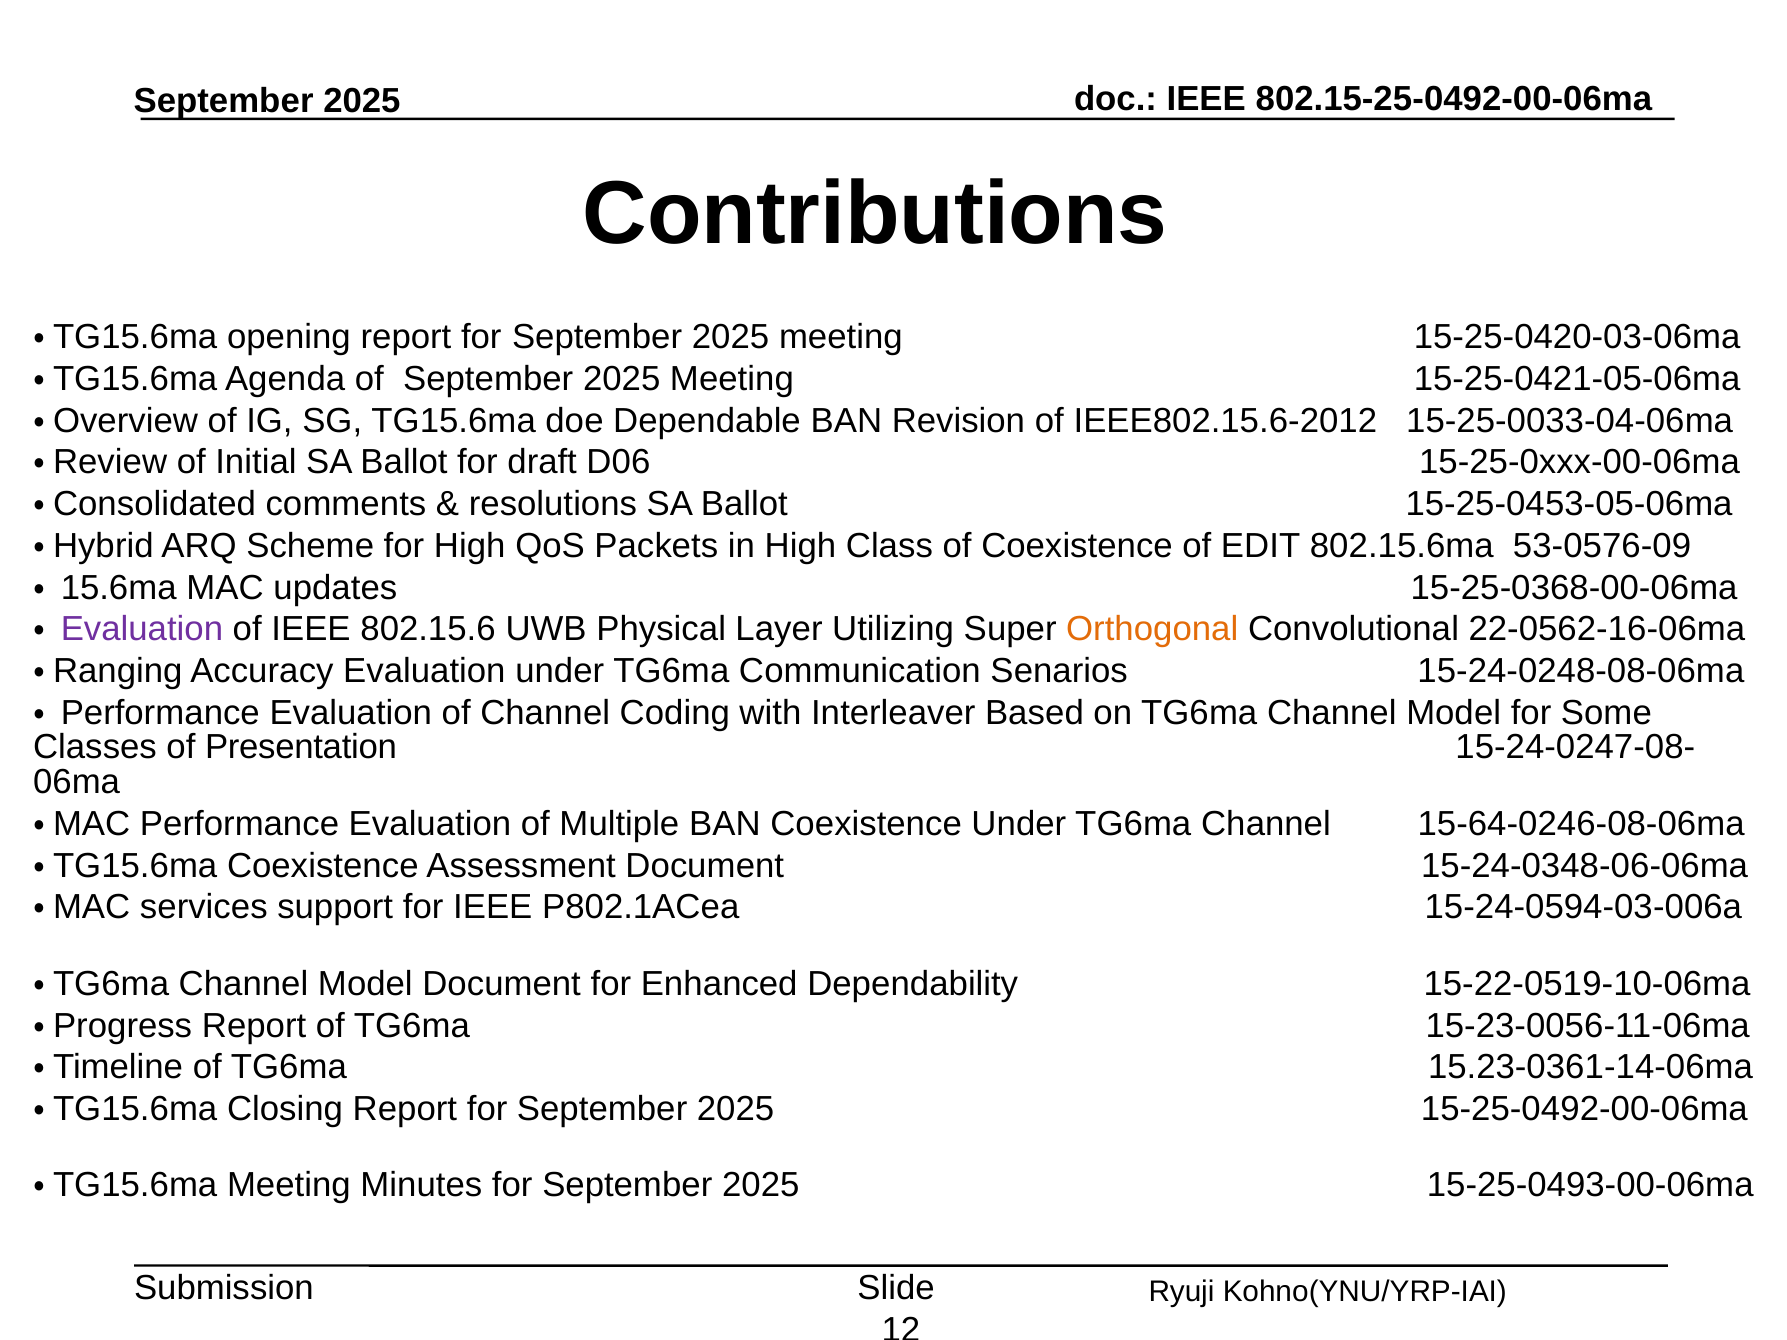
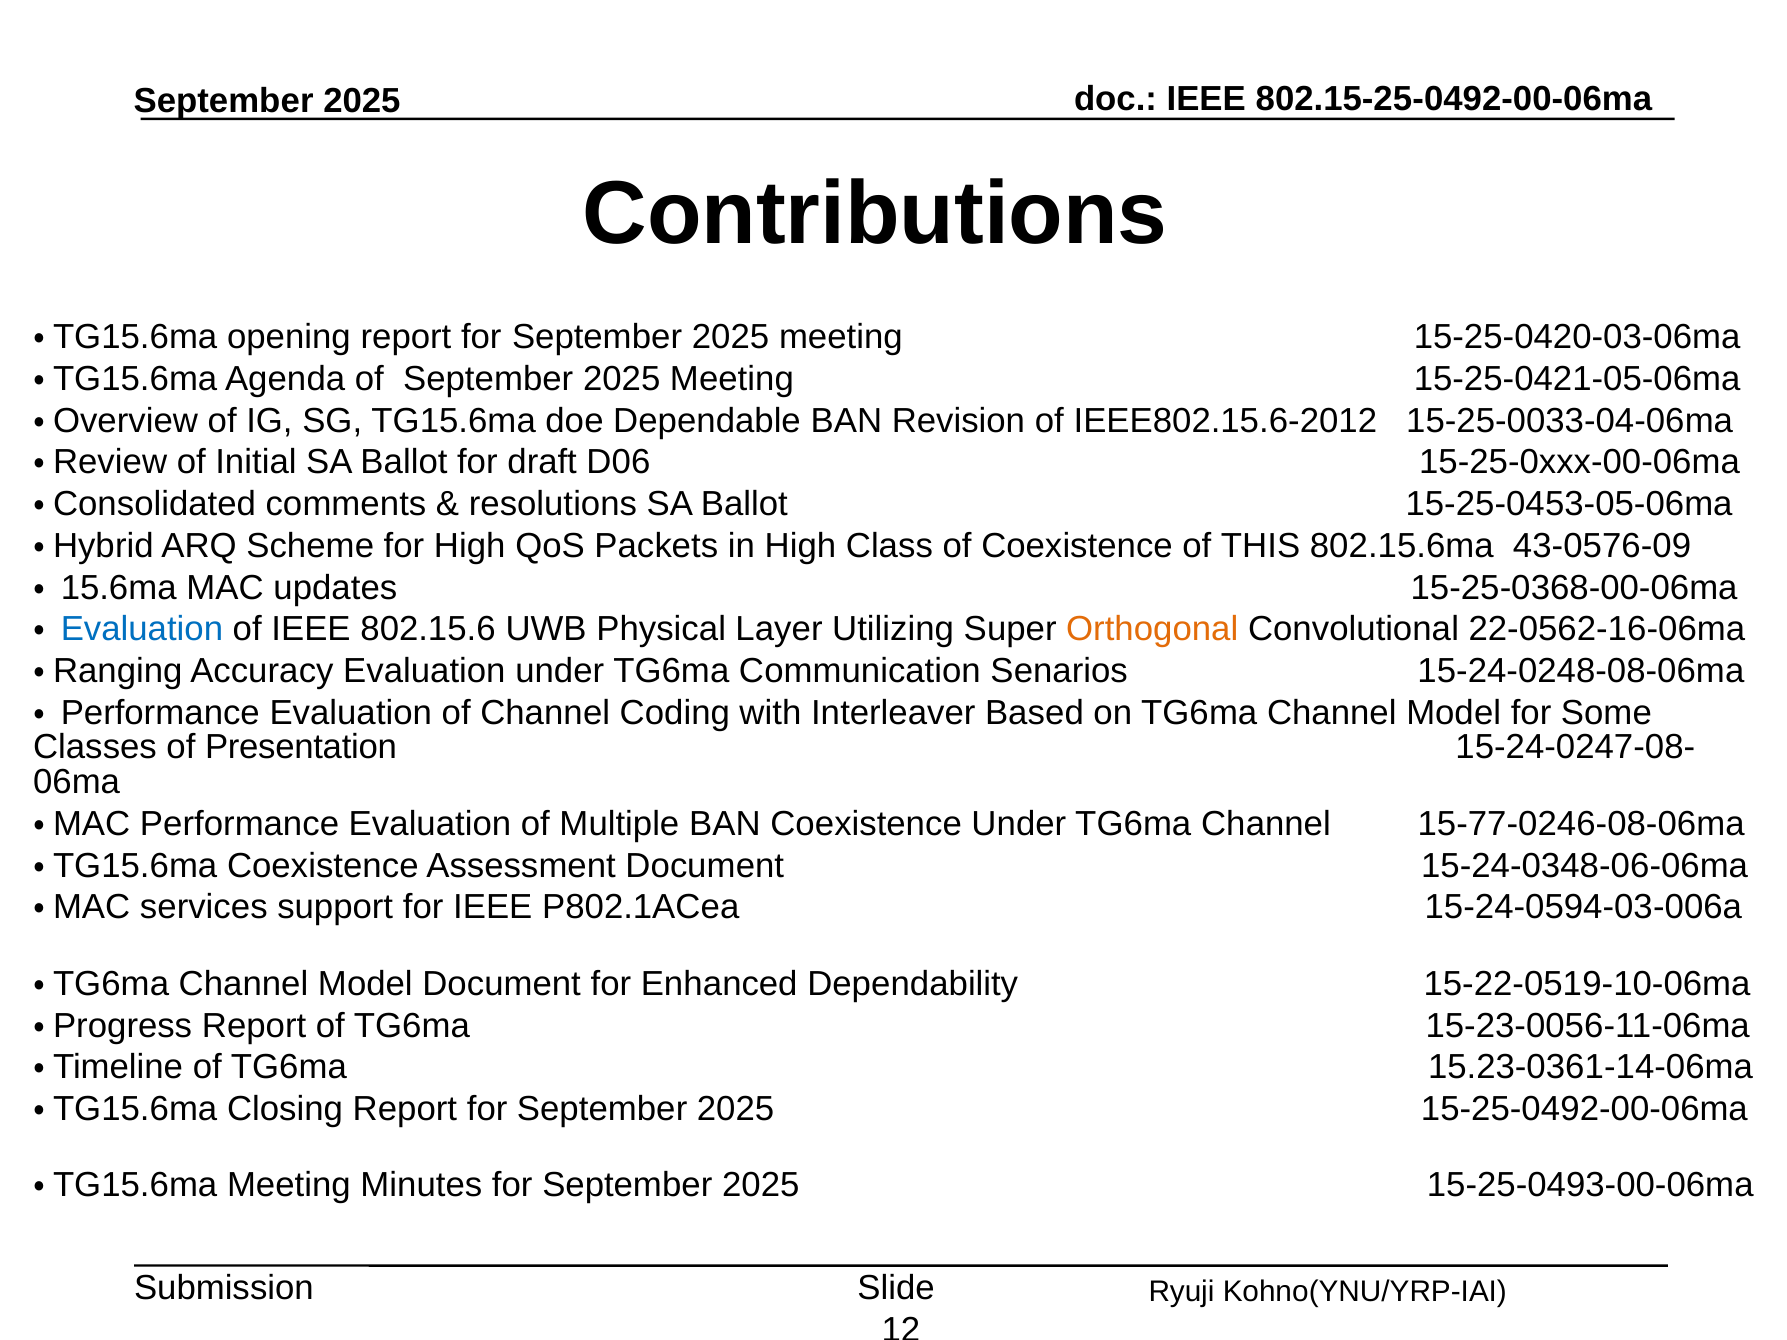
EDIT: EDIT -> THIS
53-0576-09: 53-0576-09 -> 43-0576-09
Evaluation at (142, 629) colour: purple -> blue
15-64-0246-08-06ma: 15-64-0246-08-06ma -> 15-77-0246-08-06ma
